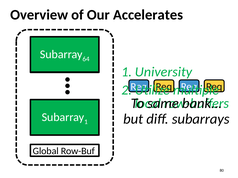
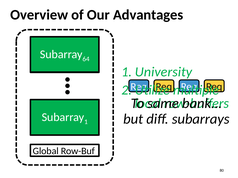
Accelerates: Accelerates -> Advantages
